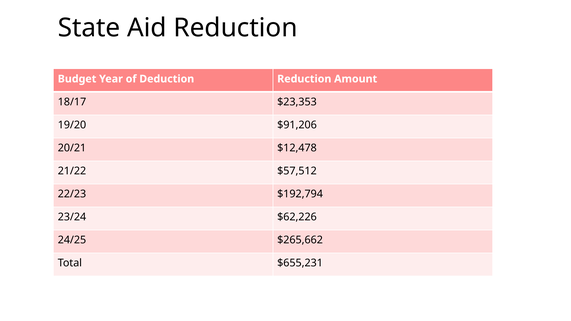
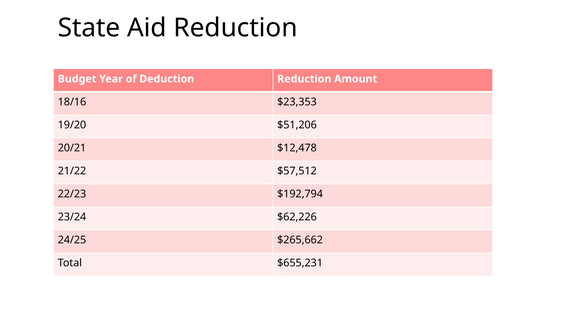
18/17: 18/17 -> 18/16
$91,206: $91,206 -> $51,206
